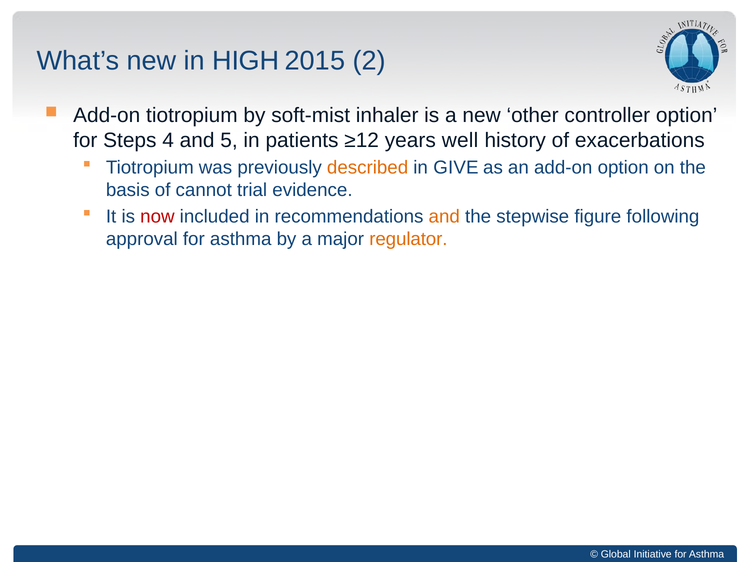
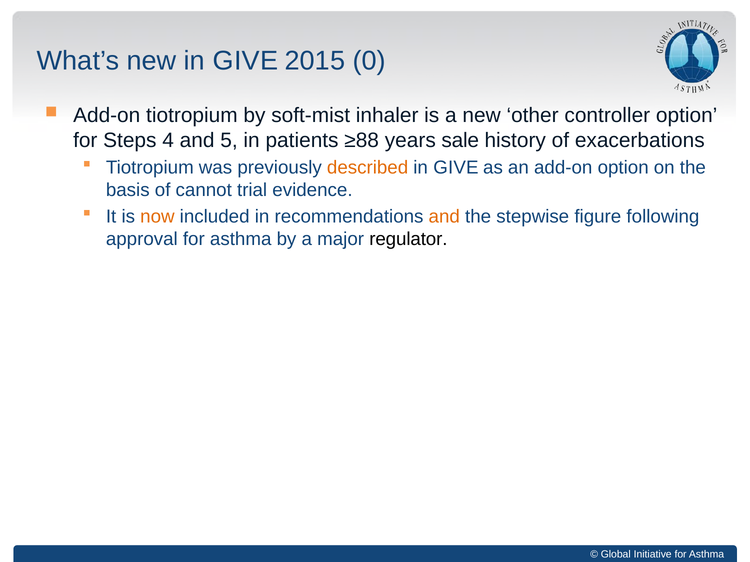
new in HIGH: HIGH -> GIVE
2: 2 -> 0
≥12: ≥12 -> ≥88
well: well -> sale
now colour: red -> orange
regulator colour: orange -> black
